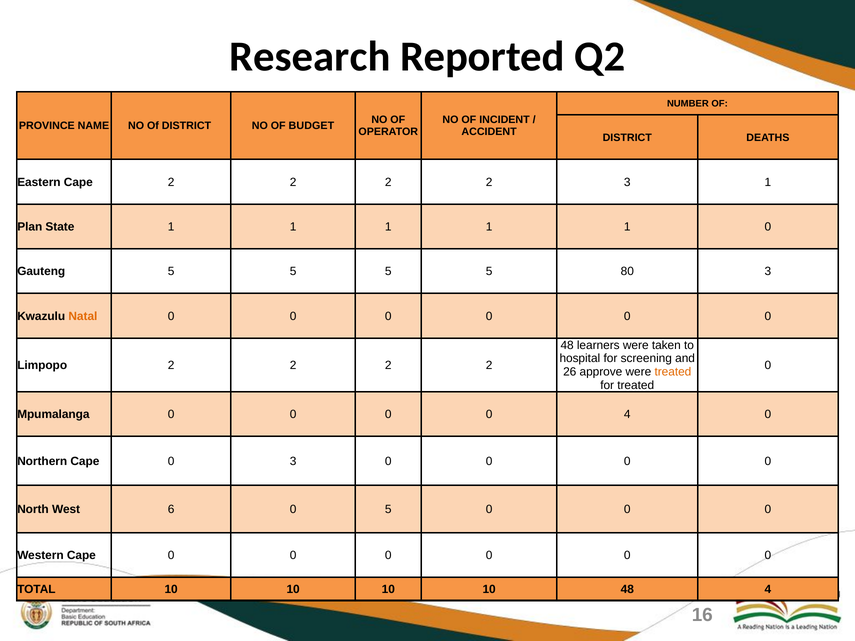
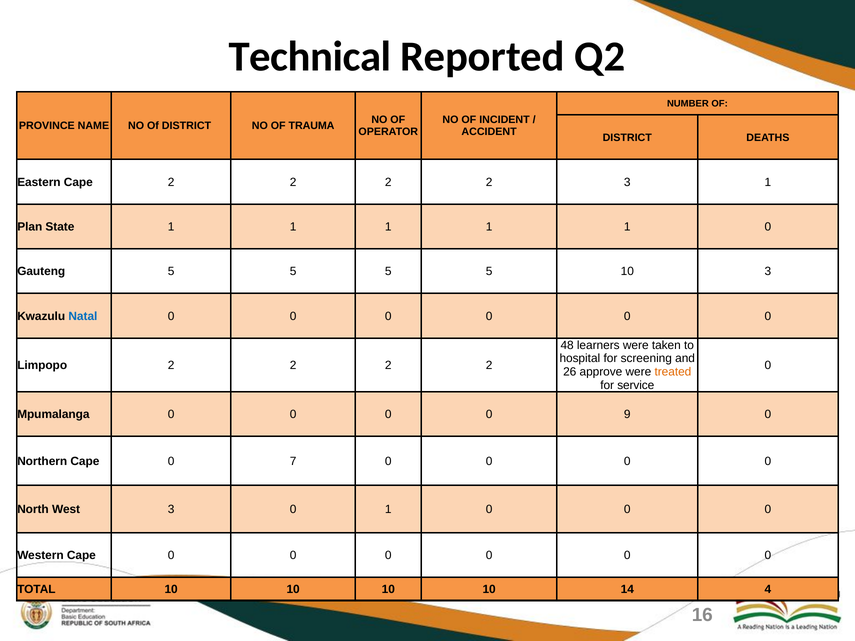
Research: Research -> Technical
BUDGET: BUDGET -> TRAUMA
5 80: 80 -> 10
Natal colour: orange -> blue
for treated: treated -> service
0 4: 4 -> 9
0 3: 3 -> 7
West 6: 6 -> 3
0 5: 5 -> 1
10 48: 48 -> 14
